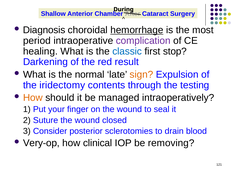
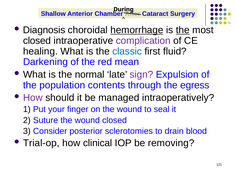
the at (183, 30) underline: none -> present
period at (37, 41): period -> closed
stop: stop -> fluid
result: result -> mean
sign colour: orange -> purple
iridectomy: iridectomy -> population
testing: testing -> egress
How at (33, 98) colour: orange -> purple
Very-op: Very-op -> Trial-op
